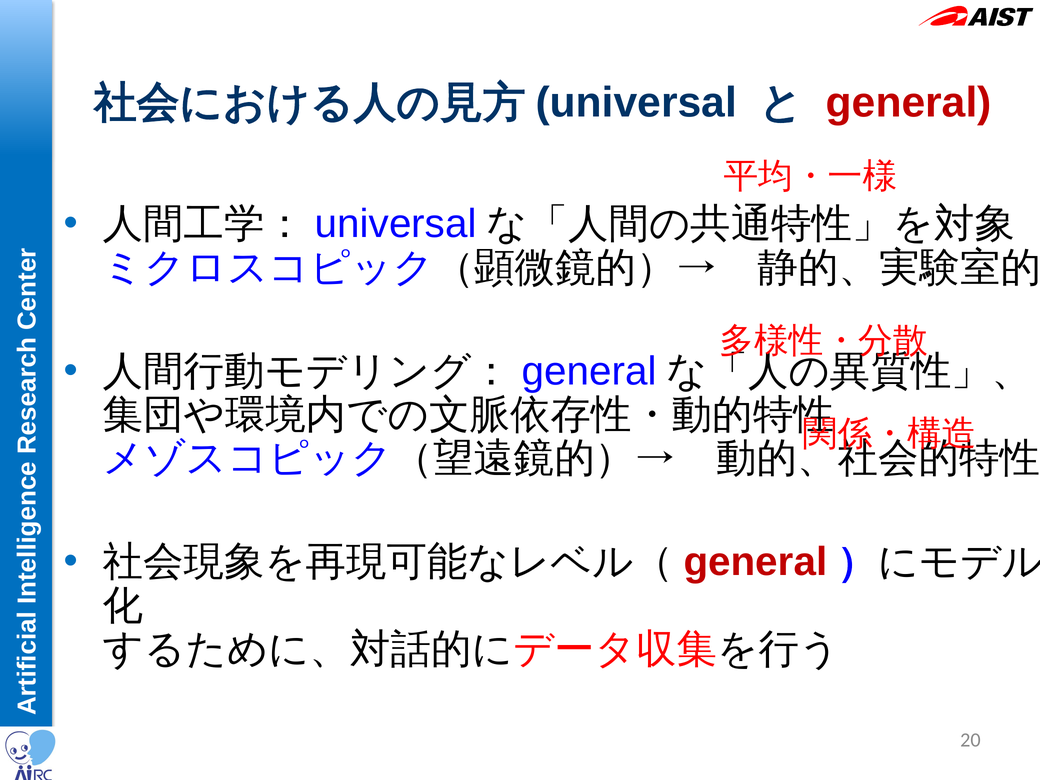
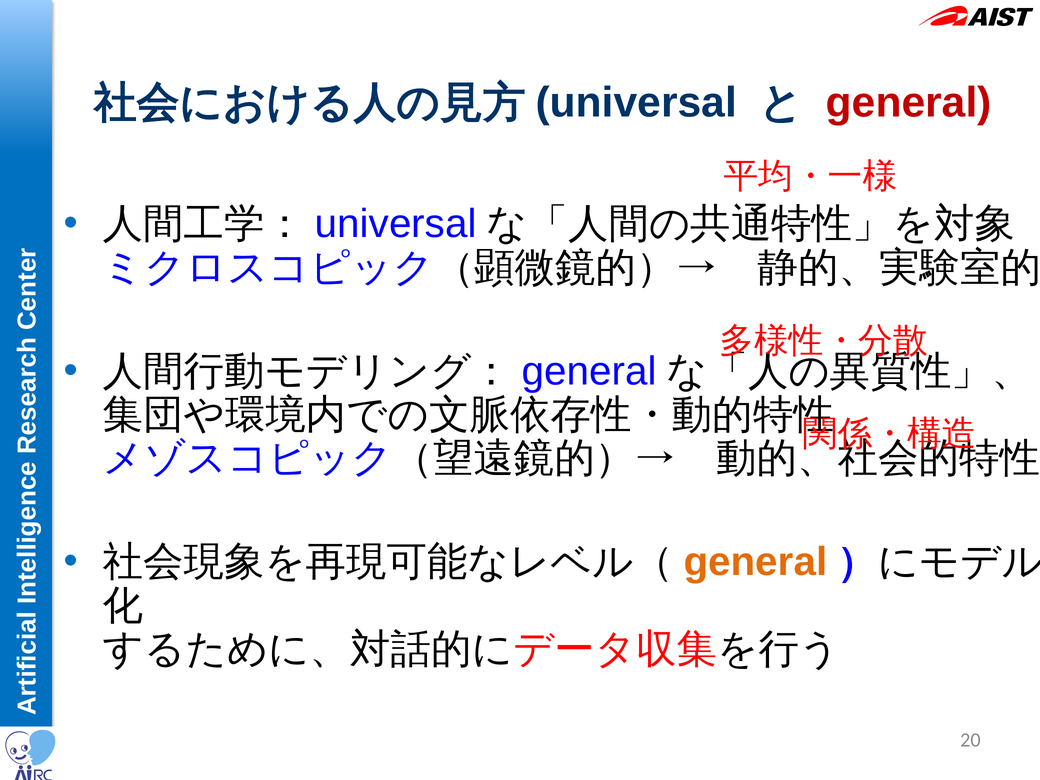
general at (756, 562) colour: red -> orange
